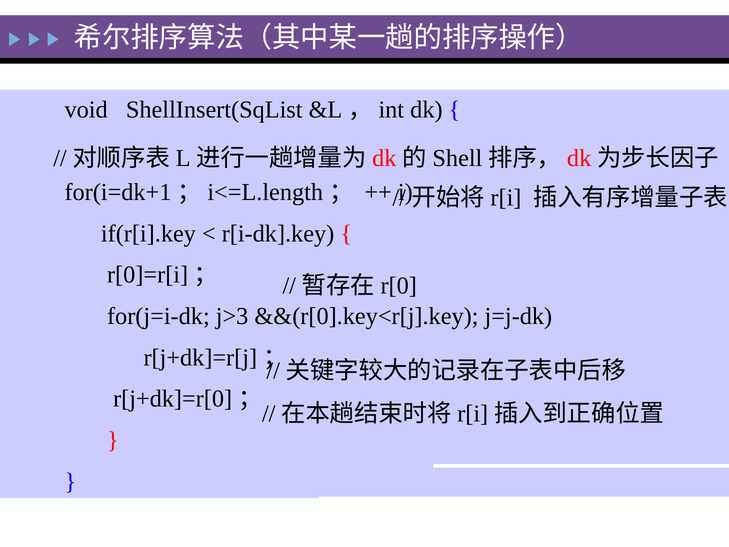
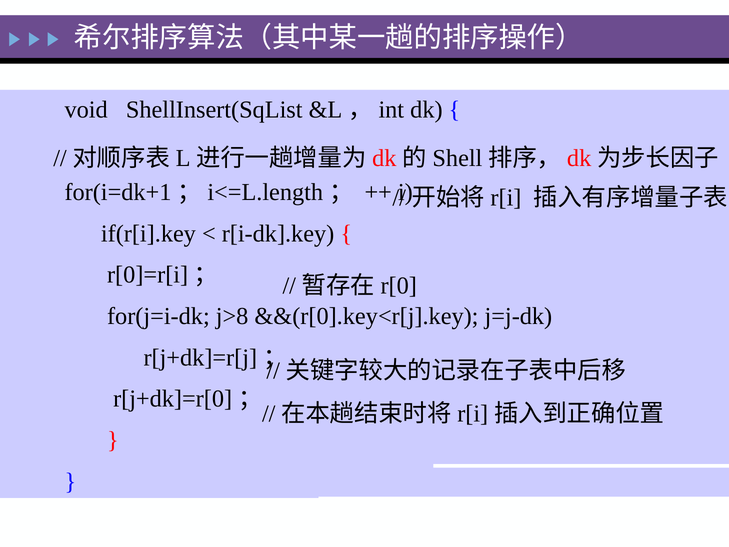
j>3: j>3 -> j>8
